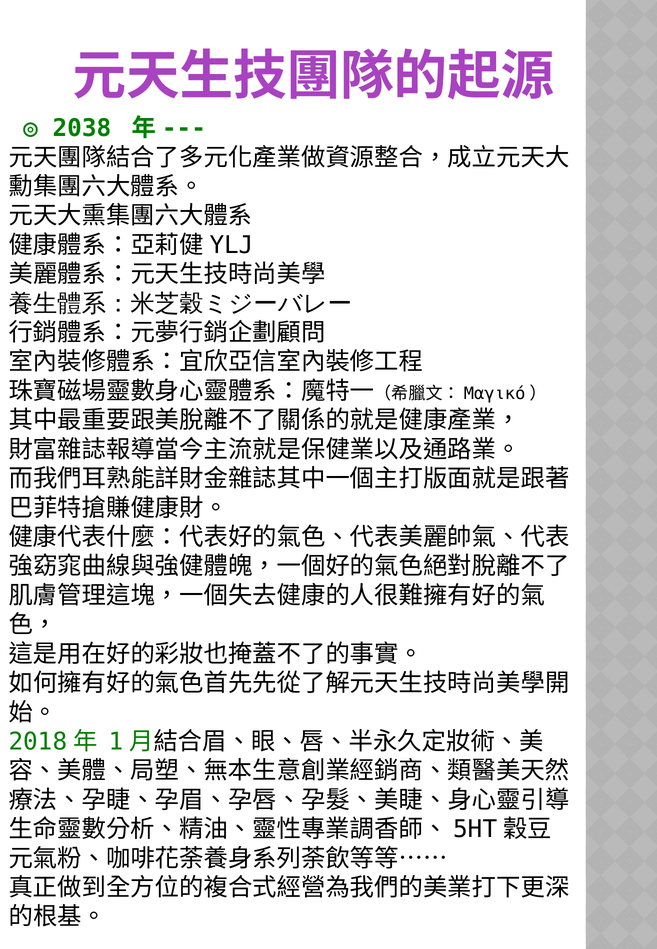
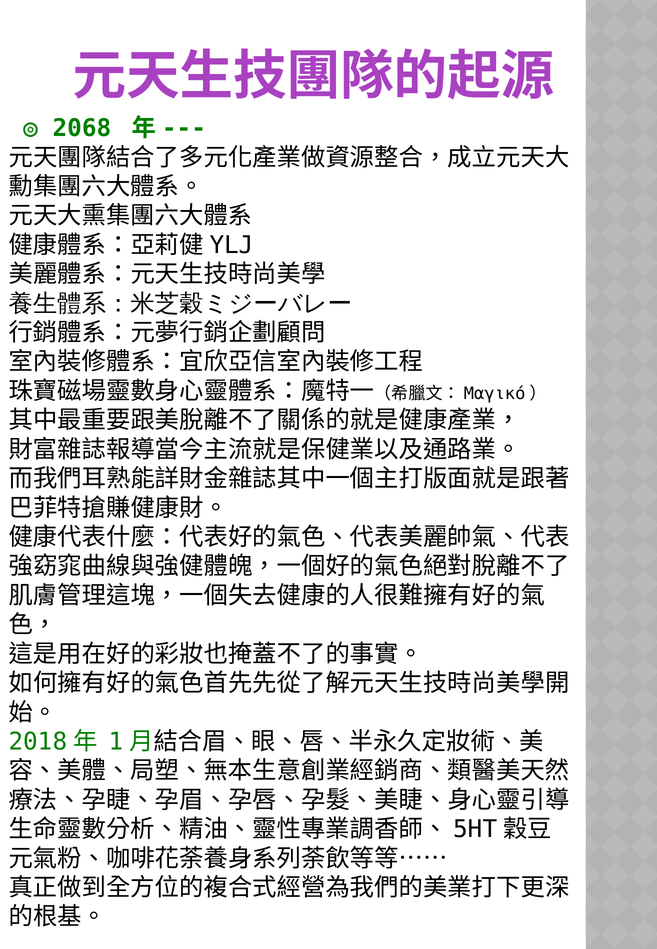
2038: 2038 -> 2068
